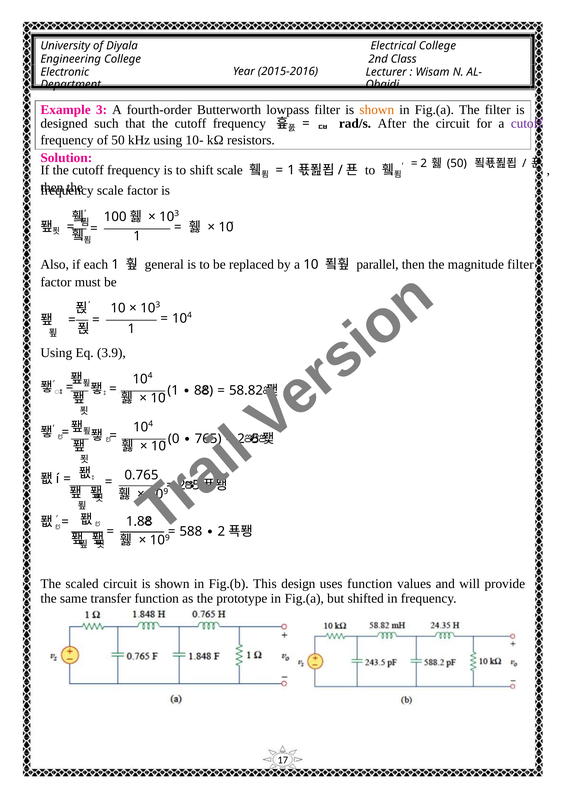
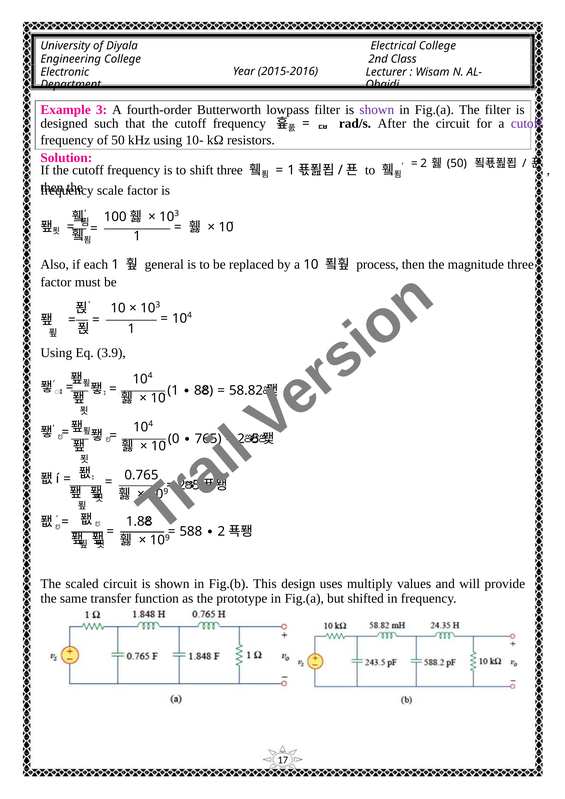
shown at (377, 110) colour: orange -> purple
shift scale: scale -> three
parallel: parallel -> process
magnitude filter: filter -> three
uses function: function -> multiply
